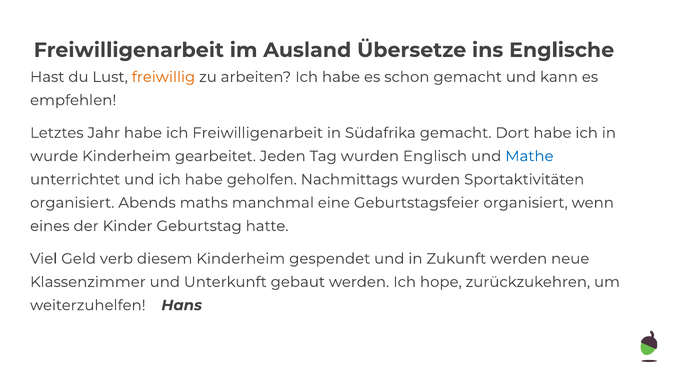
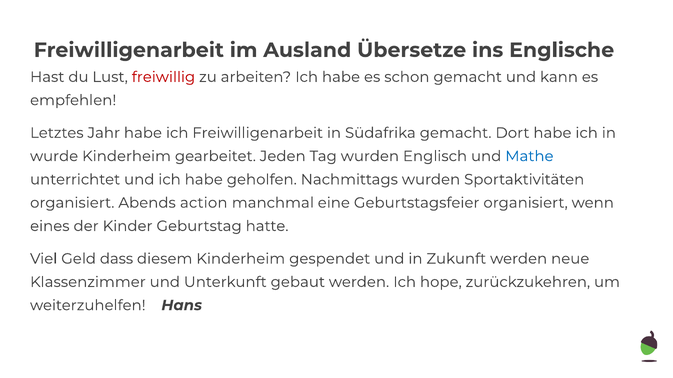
freiwillig colour: orange -> red
maths: maths -> action
verb: verb -> dass
